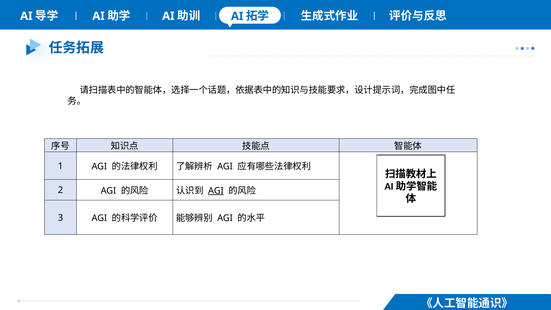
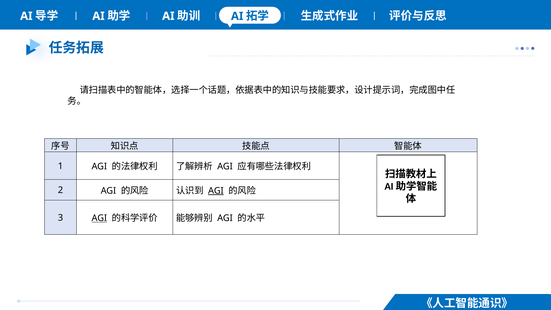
AGI at (99, 218) underline: none -> present
